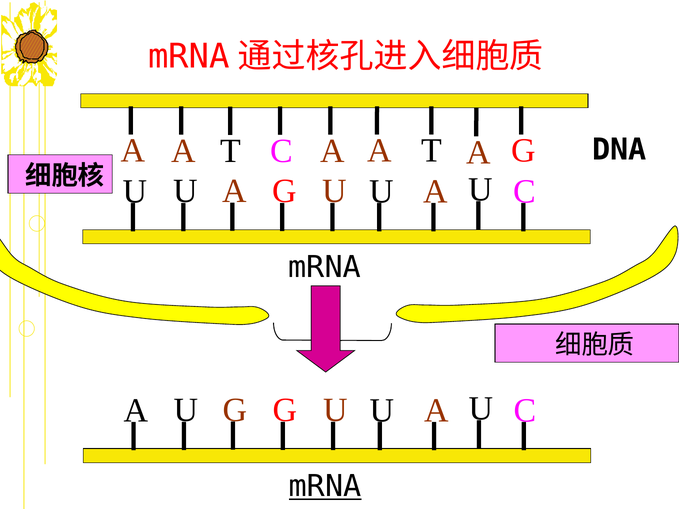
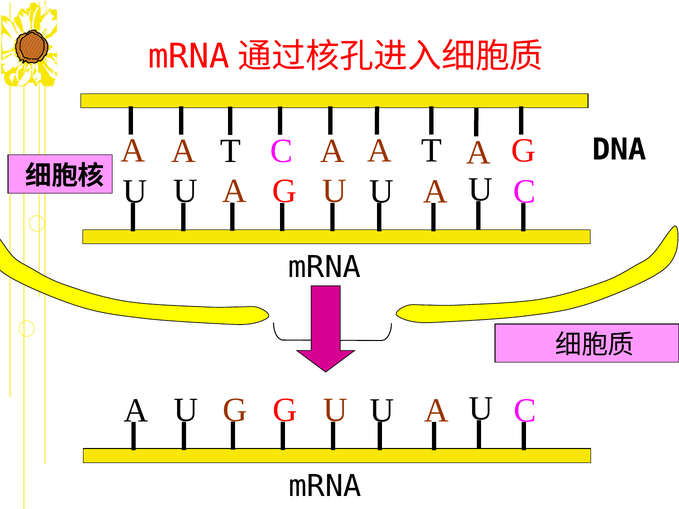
mRNA at (325, 486) underline: present -> none
